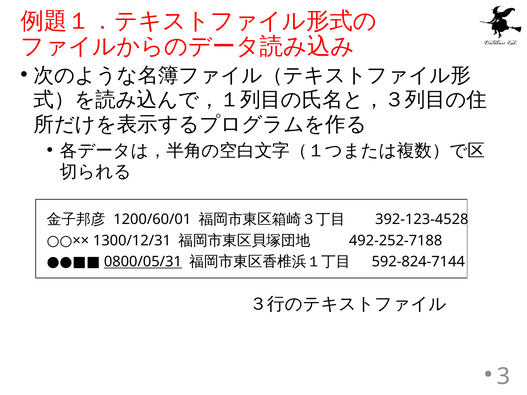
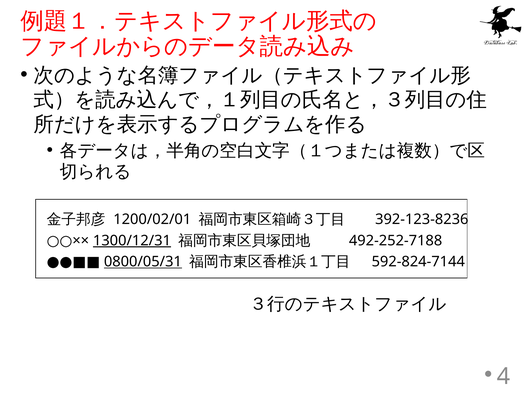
1200/60/01: 1200/60/01 -> 1200/02/01
392-123-4528: 392-123-4528 -> 392-123-8236
1300/12/31 underline: none -> present
3: 3 -> 4
